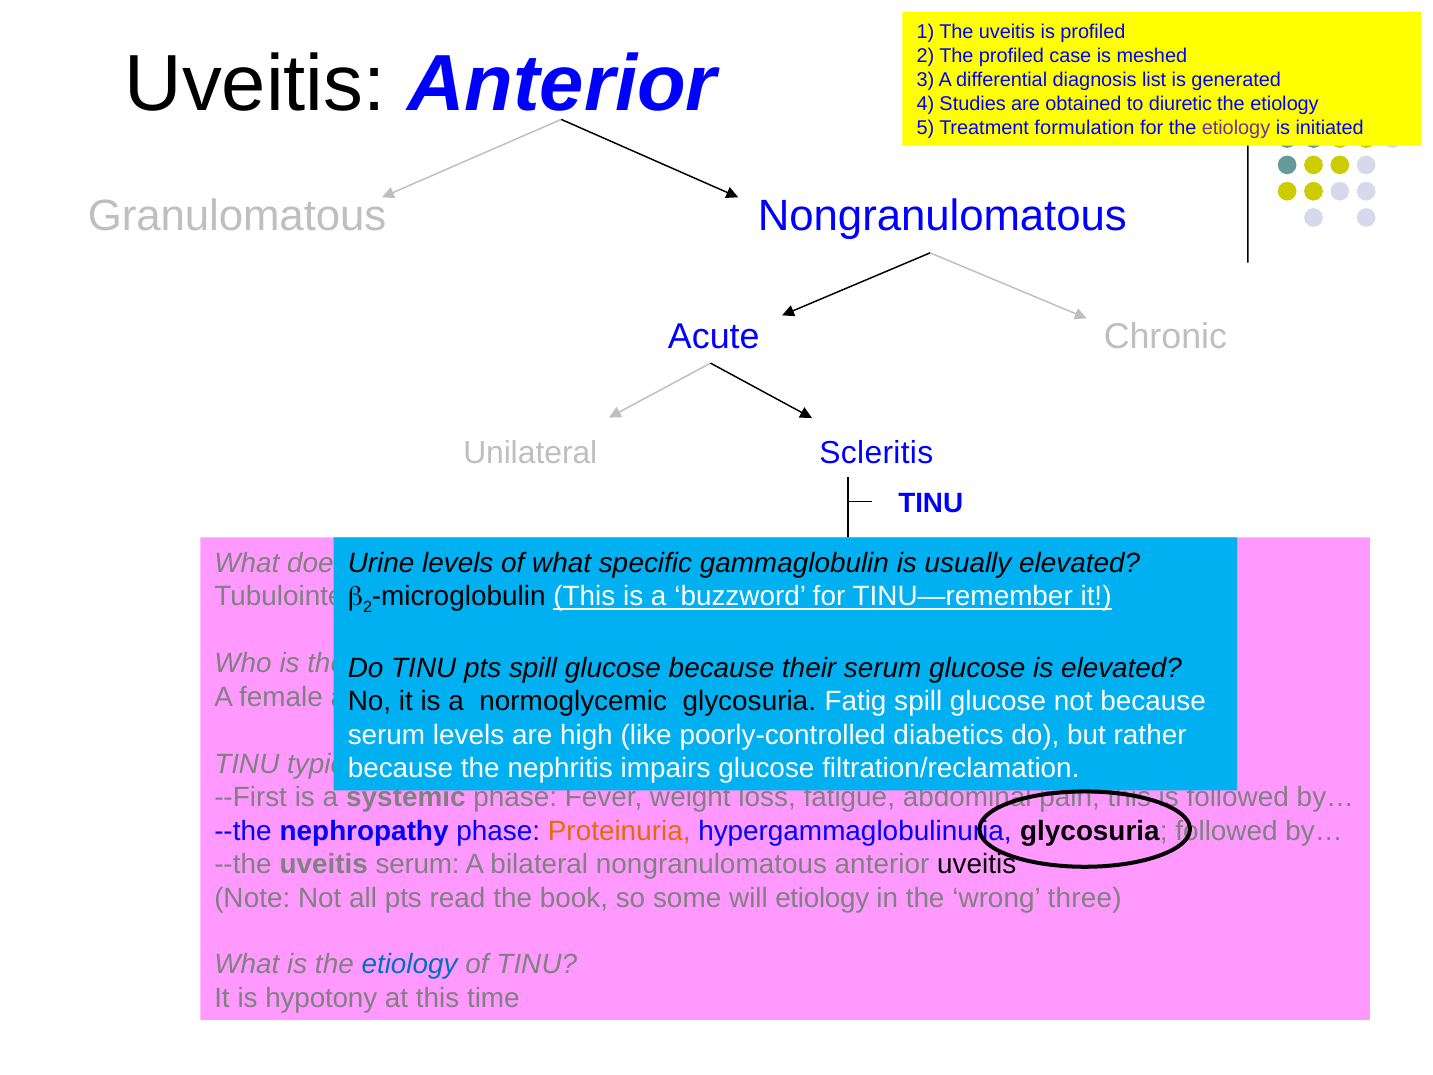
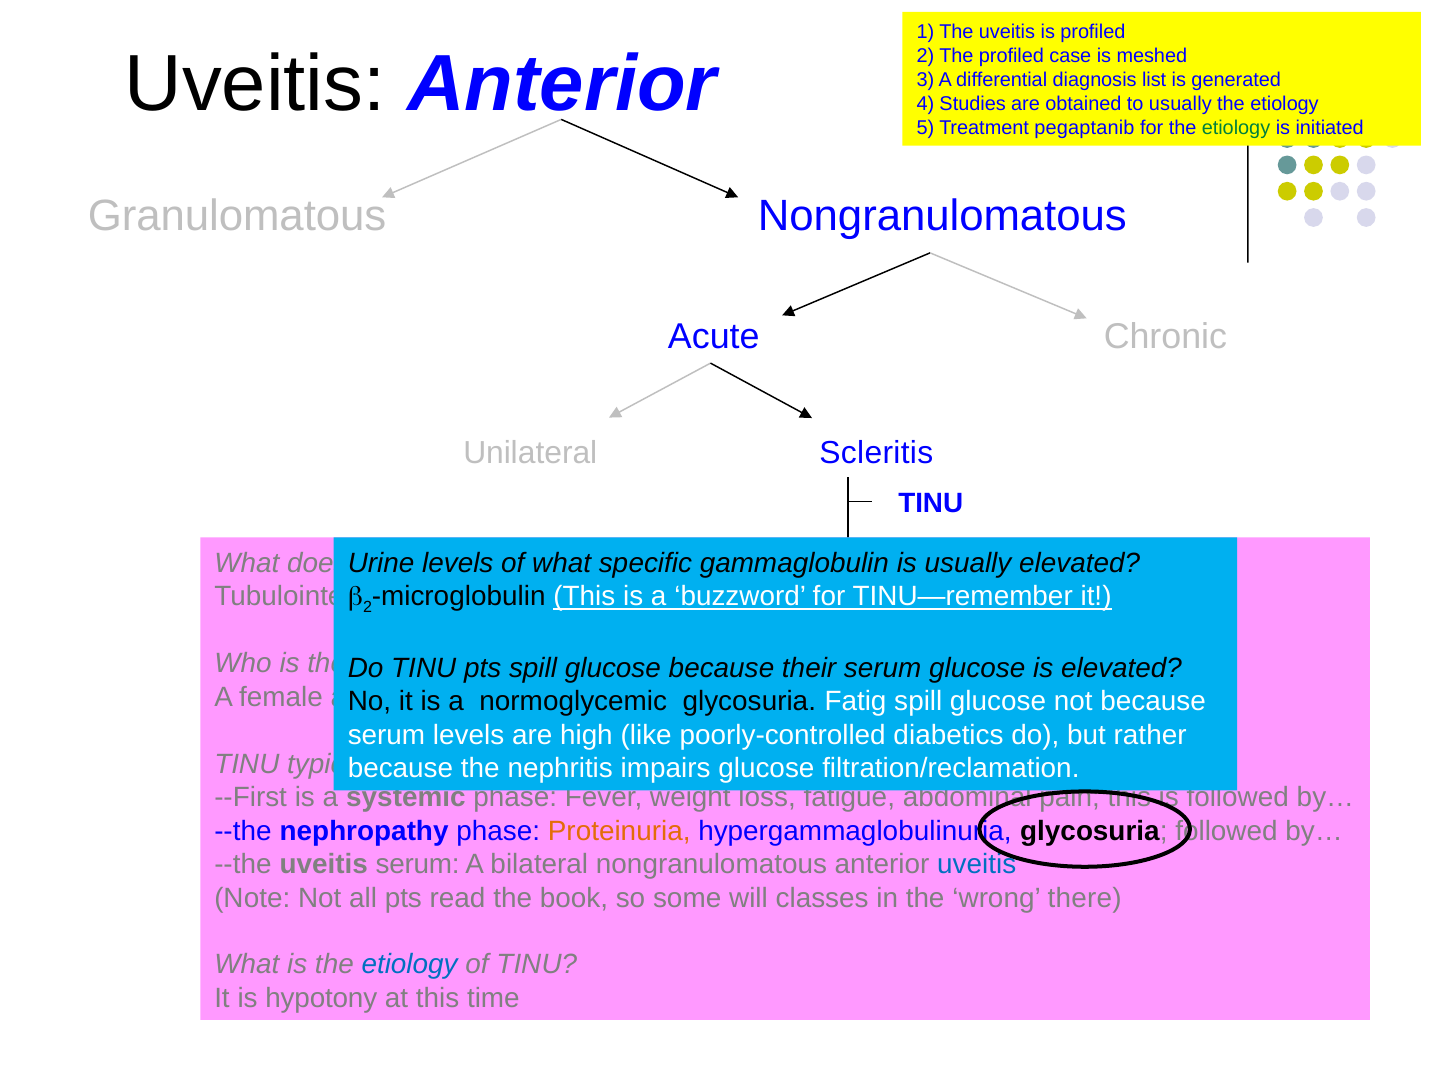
to diuretic: diuretic -> usually
formulation: formulation -> pegaptanib
etiology at (1236, 128) colour: purple -> green
uveitis at (977, 864) colour: black -> blue
will etiology: etiology -> classes
wrong three: three -> there
